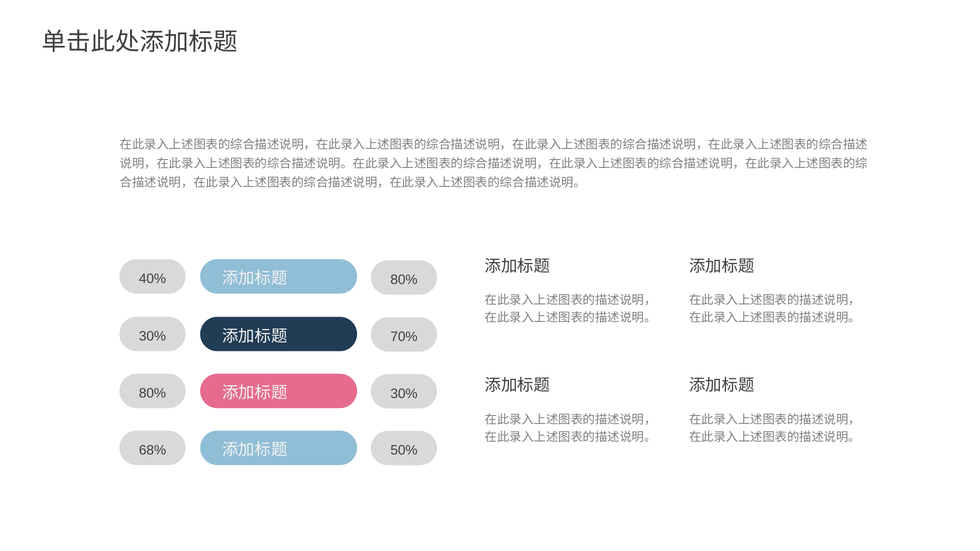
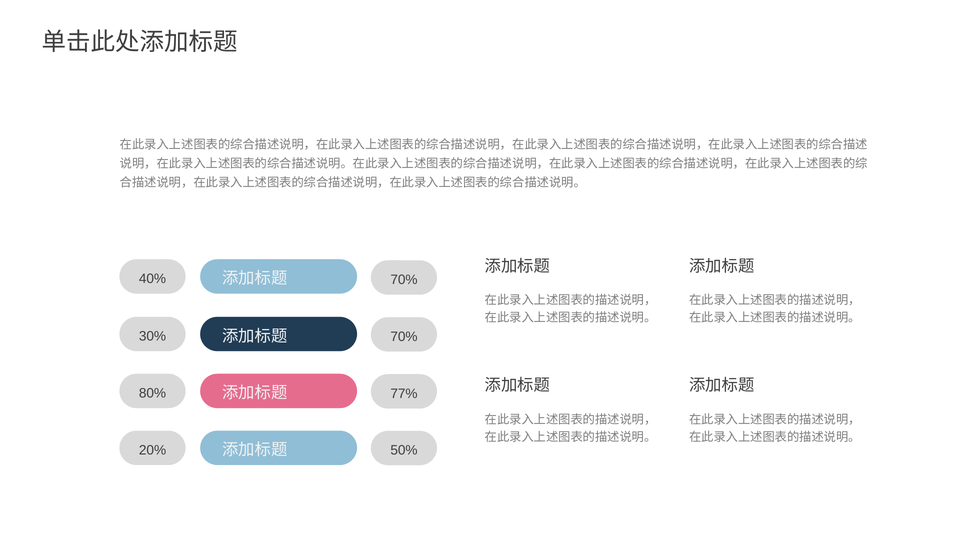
80% at (404, 280): 80% -> 70%
30% at (404, 394): 30% -> 77%
68%: 68% -> 20%
